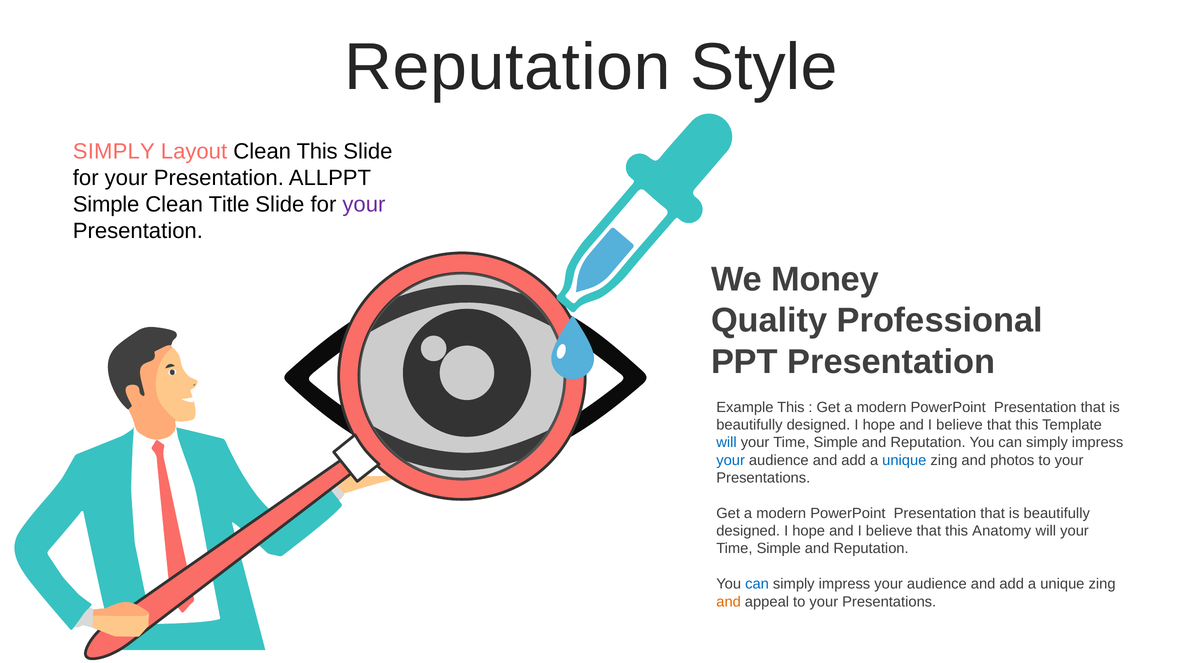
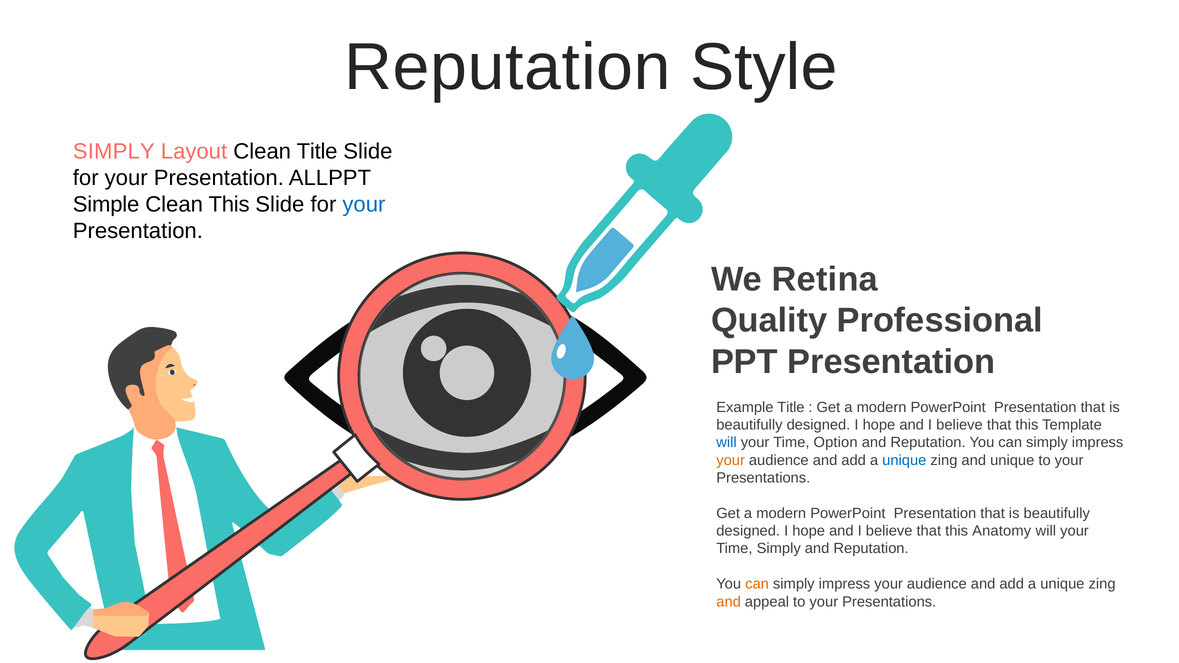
Clean This: This -> Title
Clean Title: Title -> This
your at (364, 205) colour: purple -> blue
Money: Money -> Retina
Example This: This -> Title
Simple at (836, 443): Simple -> Option
your at (731, 460) colour: blue -> orange
and photos: photos -> unique
Simple at (779, 549): Simple -> Simply
can at (757, 584) colour: blue -> orange
